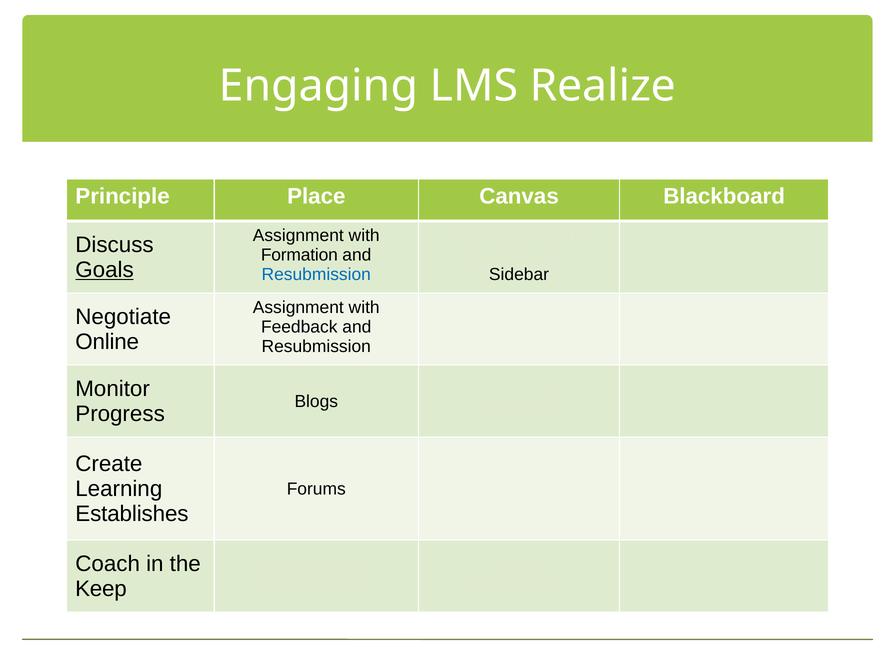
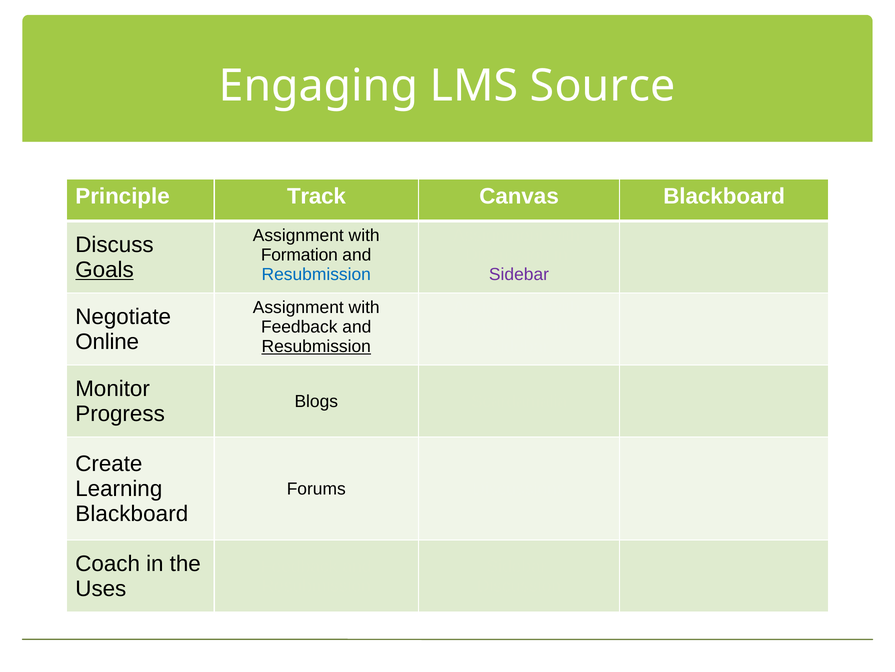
Realize: Realize -> Source
Place: Place -> Track
Sidebar at (519, 274) colour: black -> purple
Resubmission at (316, 346) underline: none -> present
Establishes at (132, 514): Establishes -> Blackboard
Keep: Keep -> Uses
